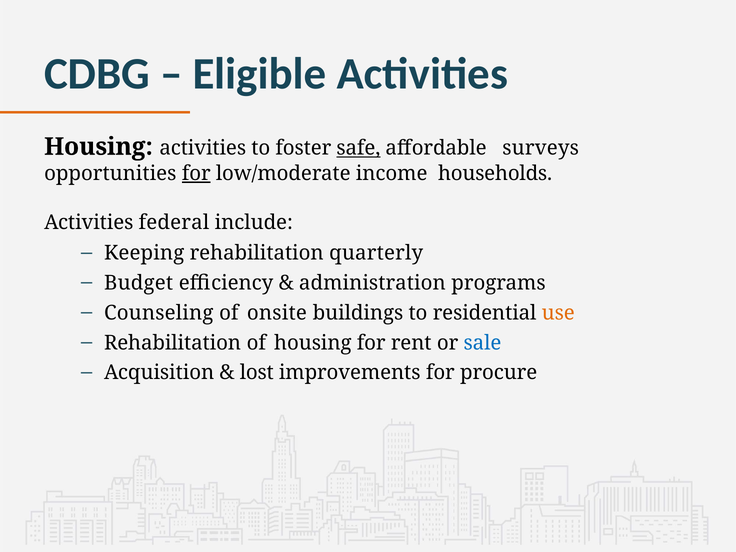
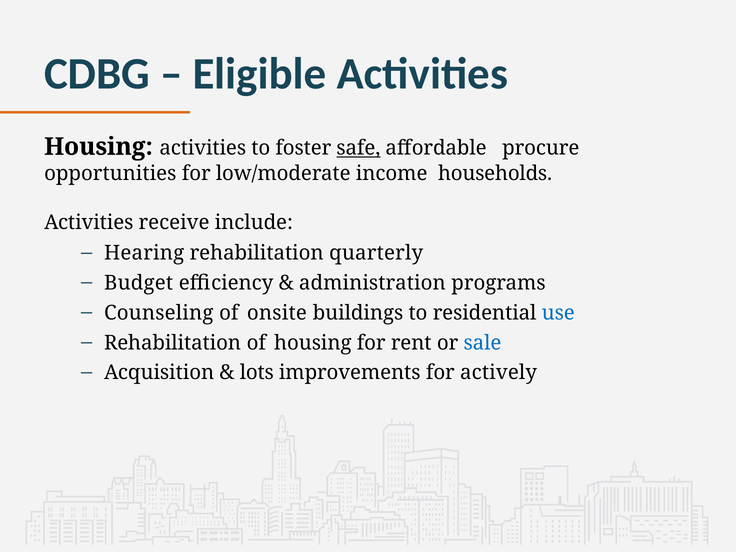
surveys: surveys -> procure
for at (196, 173) underline: present -> none
federal: federal -> receive
Keeping: Keeping -> Hearing
use colour: orange -> blue
lost: lost -> lots
procure: procure -> actively
